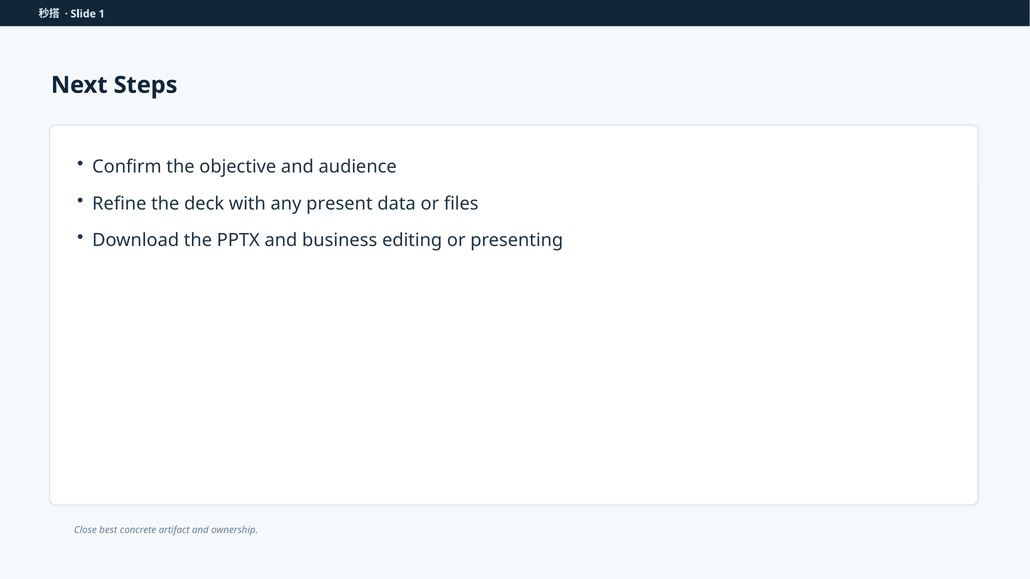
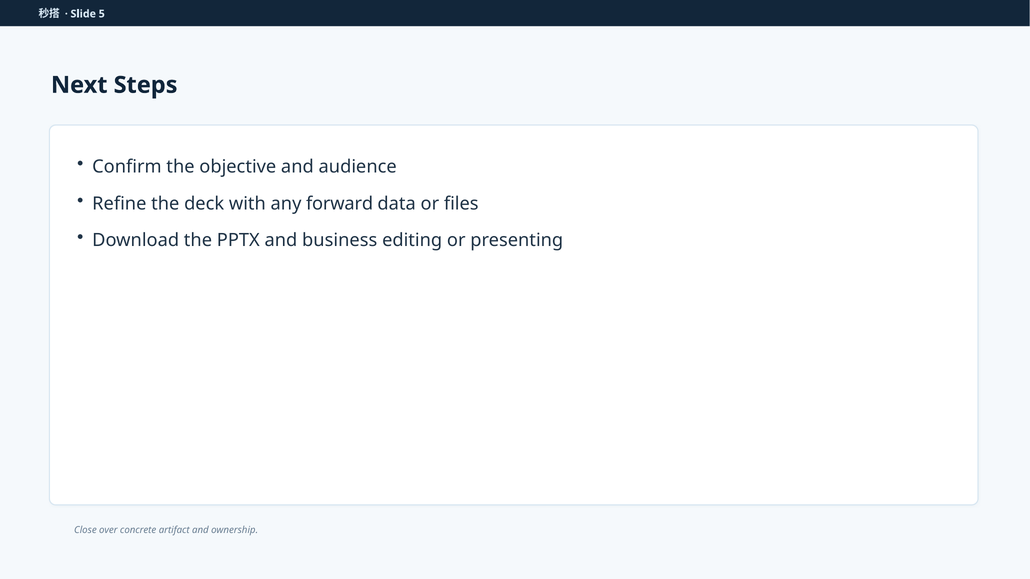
1: 1 -> 5
present: present -> forward
best: best -> over
